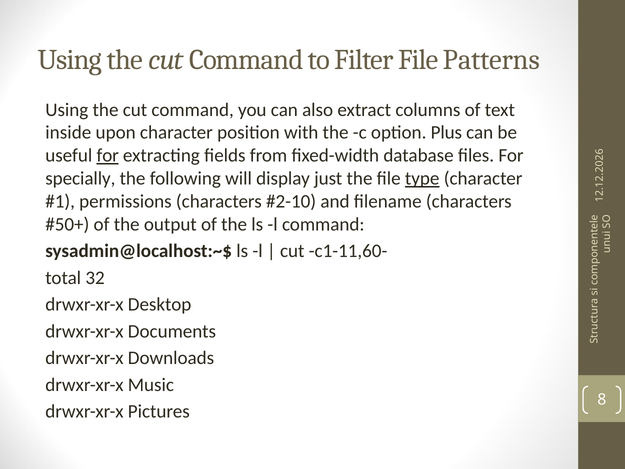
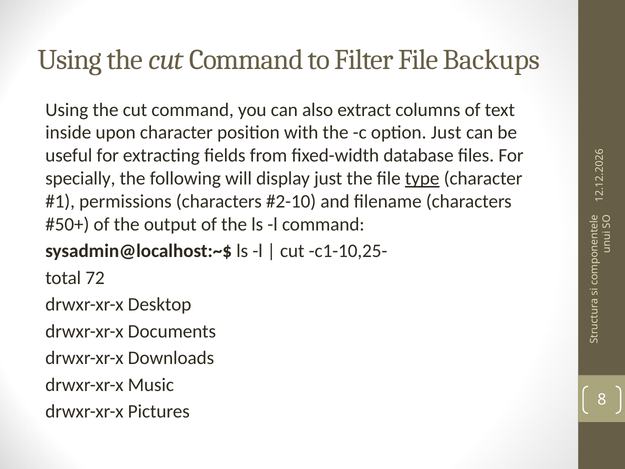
Patterns: Patterns -> Backups
option Plus: Plus -> Just
for at (108, 155) underline: present -> none
c1-11,60-: c1-11,60- -> c1-10,25-
32: 32 -> 72
